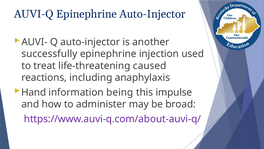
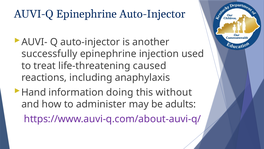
being: being -> doing
impulse: impulse -> without
broad: broad -> adults
